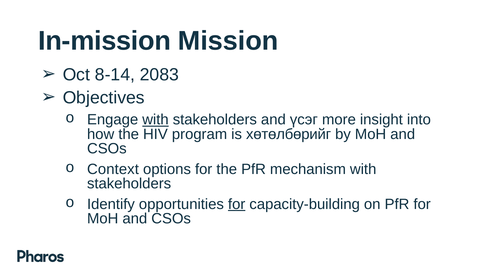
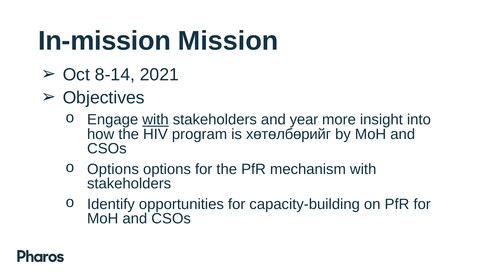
2083: 2083 -> 2021
үсэг: үсэг -> year
Context at (113, 169): Context -> Options
for at (237, 204) underline: present -> none
